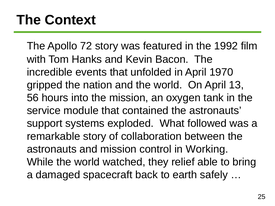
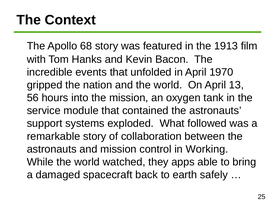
72: 72 -> 68
1992: 1992 -> 1913
relief: relief -> apps
